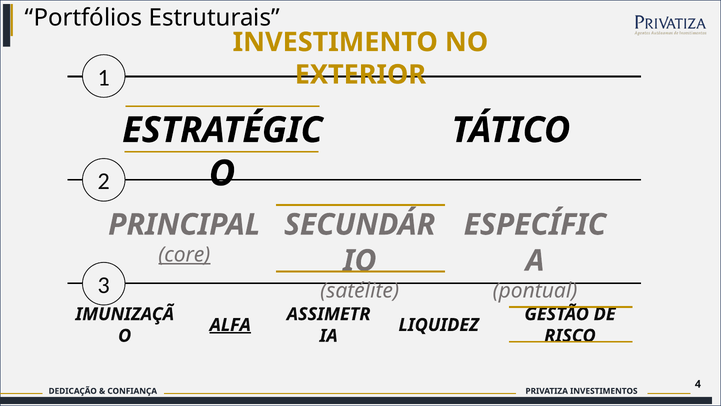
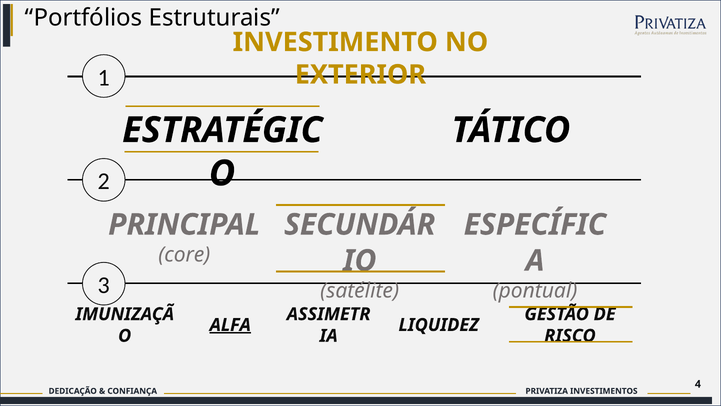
core underline: present -> none
